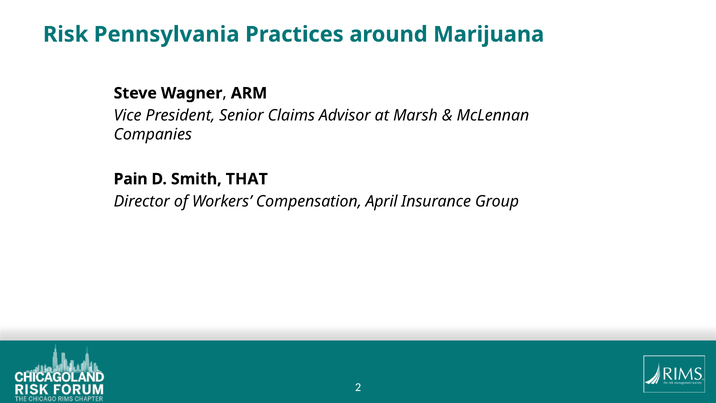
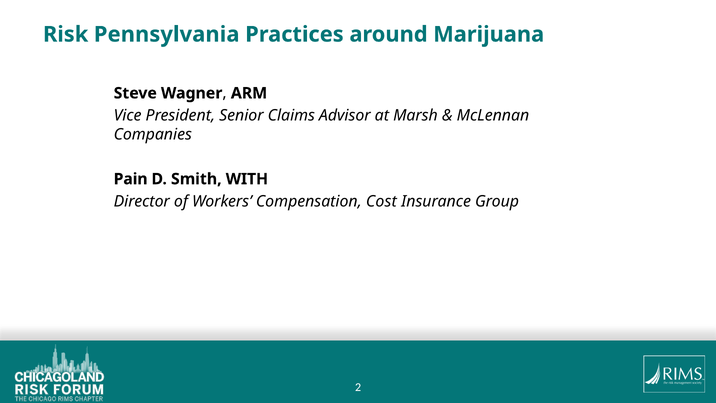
THAT: THAT -> WITH
April: April -> Cost
